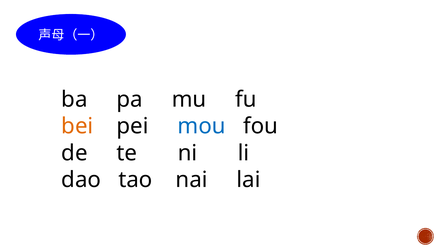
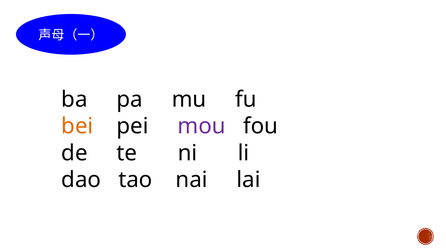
mou colour: blue -> purple
